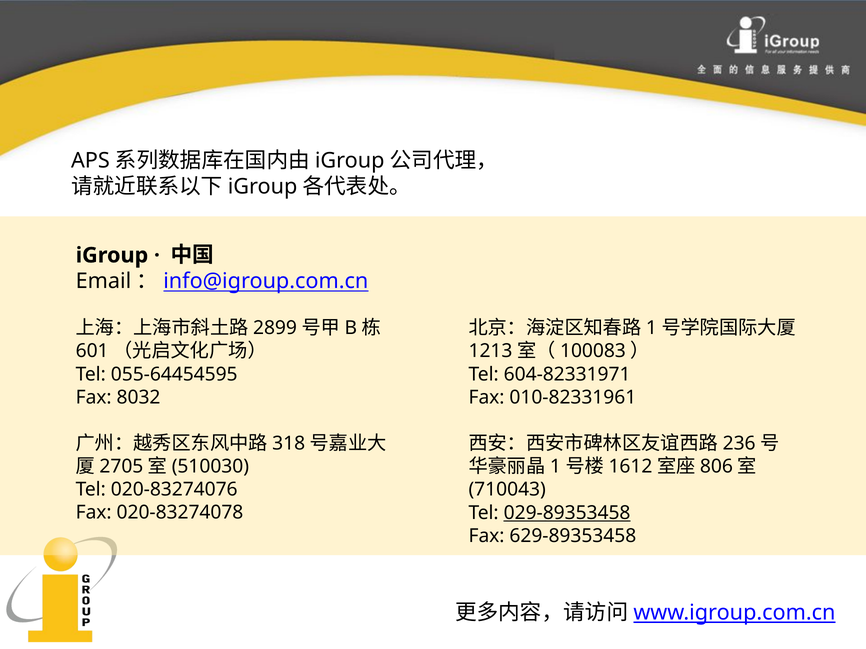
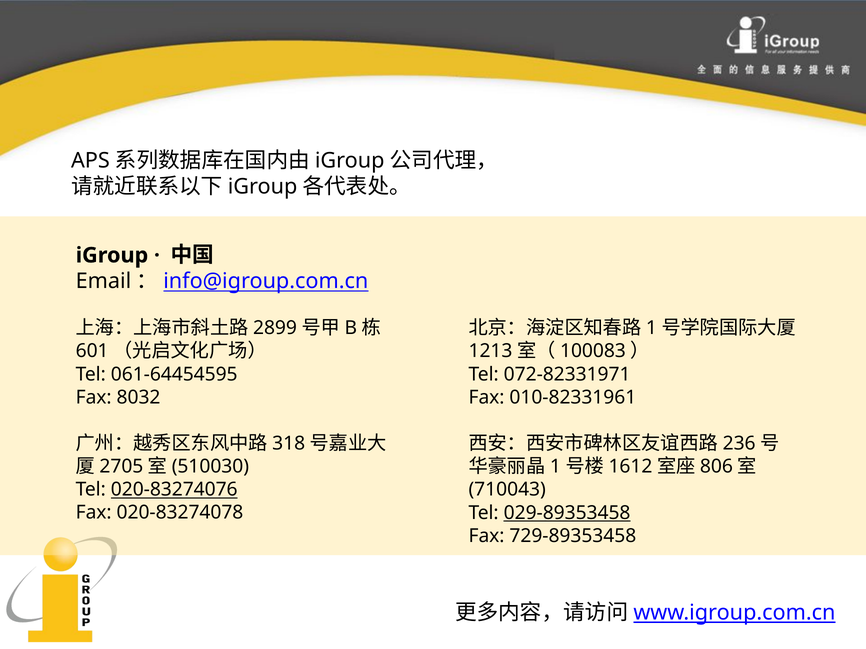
055-64454595: 055-64454595 -> 061-64454595
604-82331971: 604-82331971 -> 072-82331971
020-83274076 underline: none -> present
629-89353458: 629-89353458 -> 729-89353458
